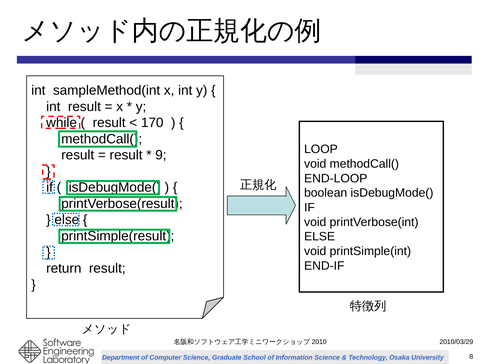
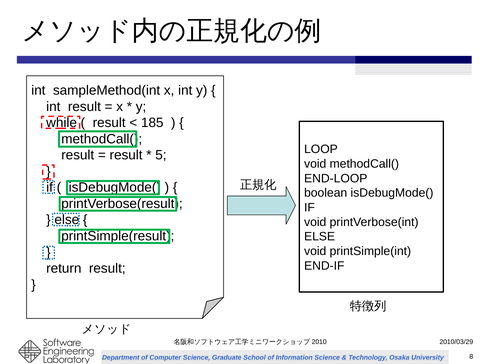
170: 170 -> 185
9: 9 -> 5
